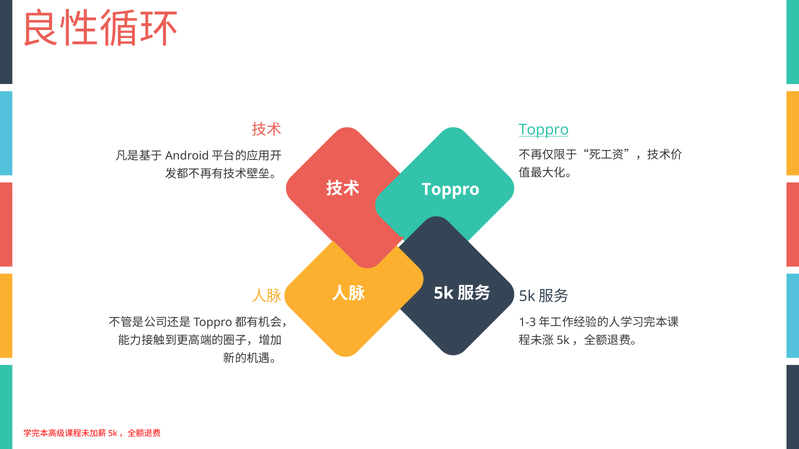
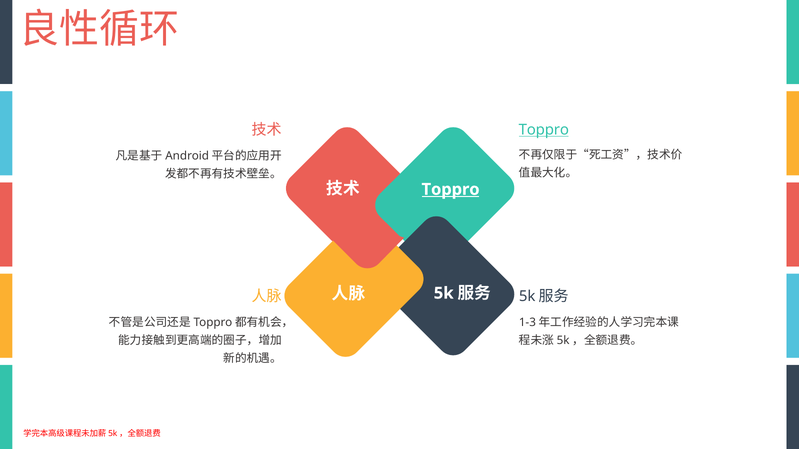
Toppro at (451, 190) underline: none -> present
